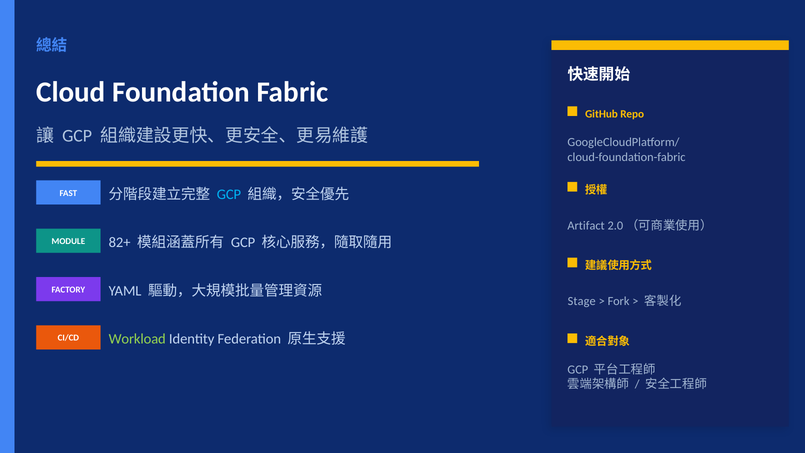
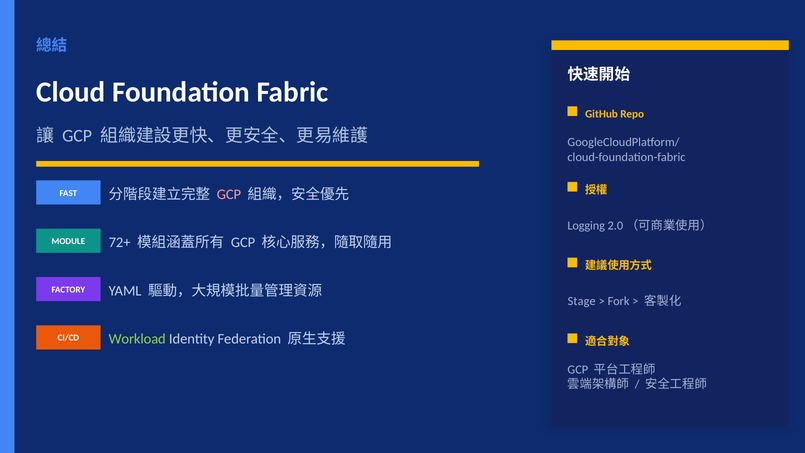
GCP at (229, 194) colour: light blue -> pink
Artifact: Artifact -> Logging
82+: 82+ -> 72+
